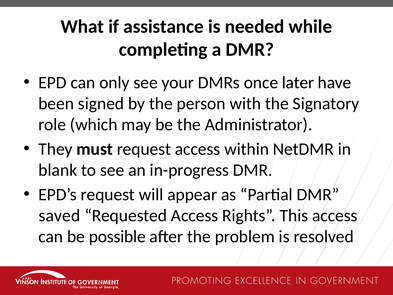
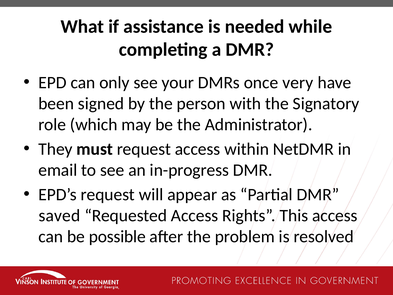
later: later -> very
blank: blank -> email
